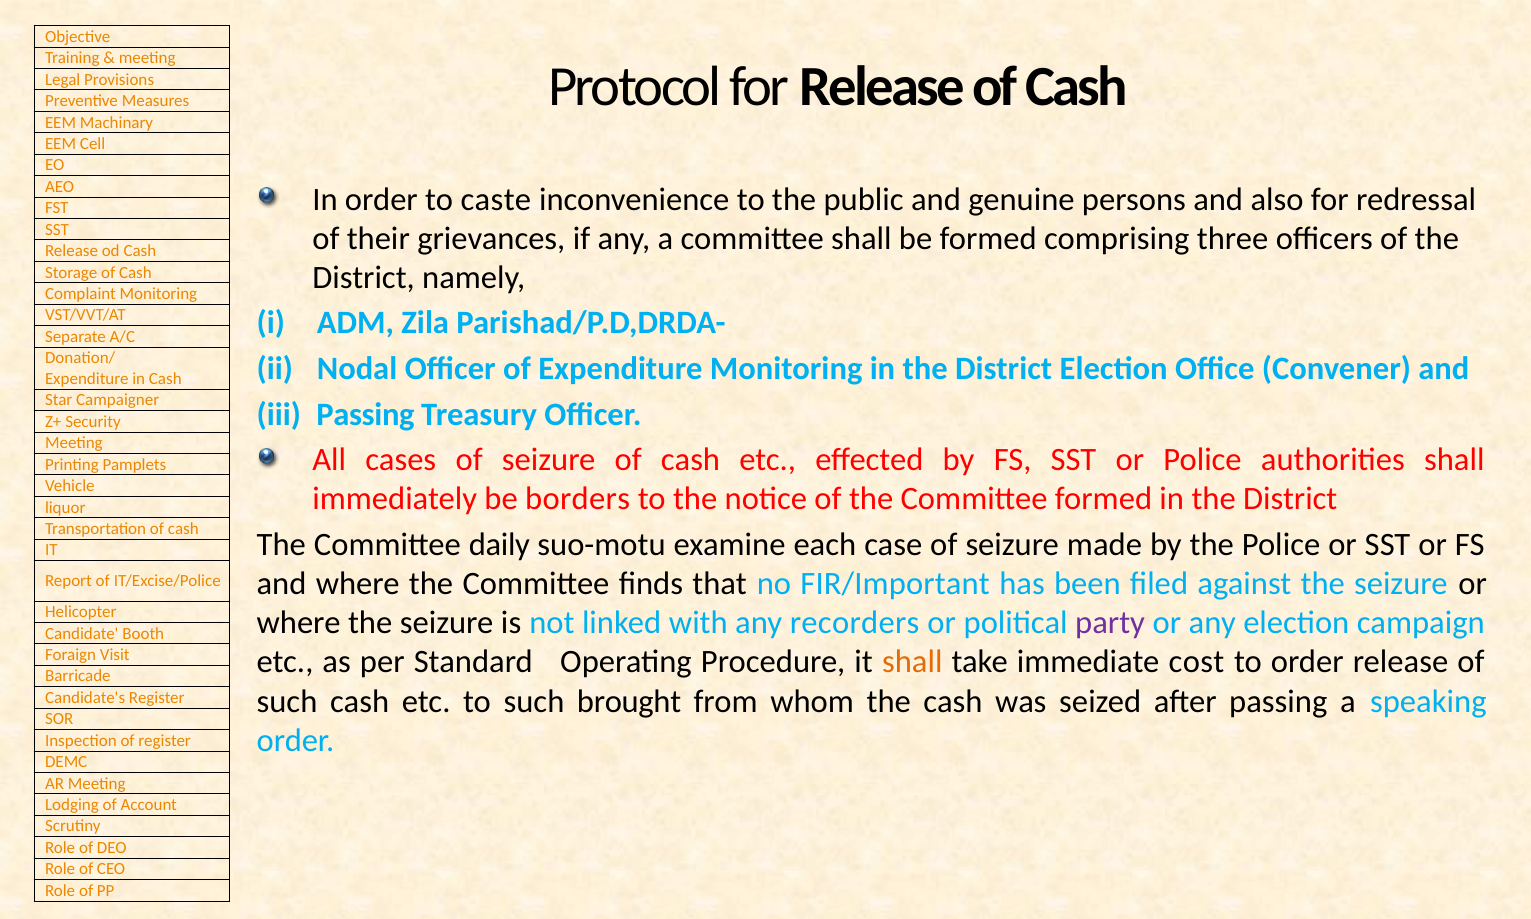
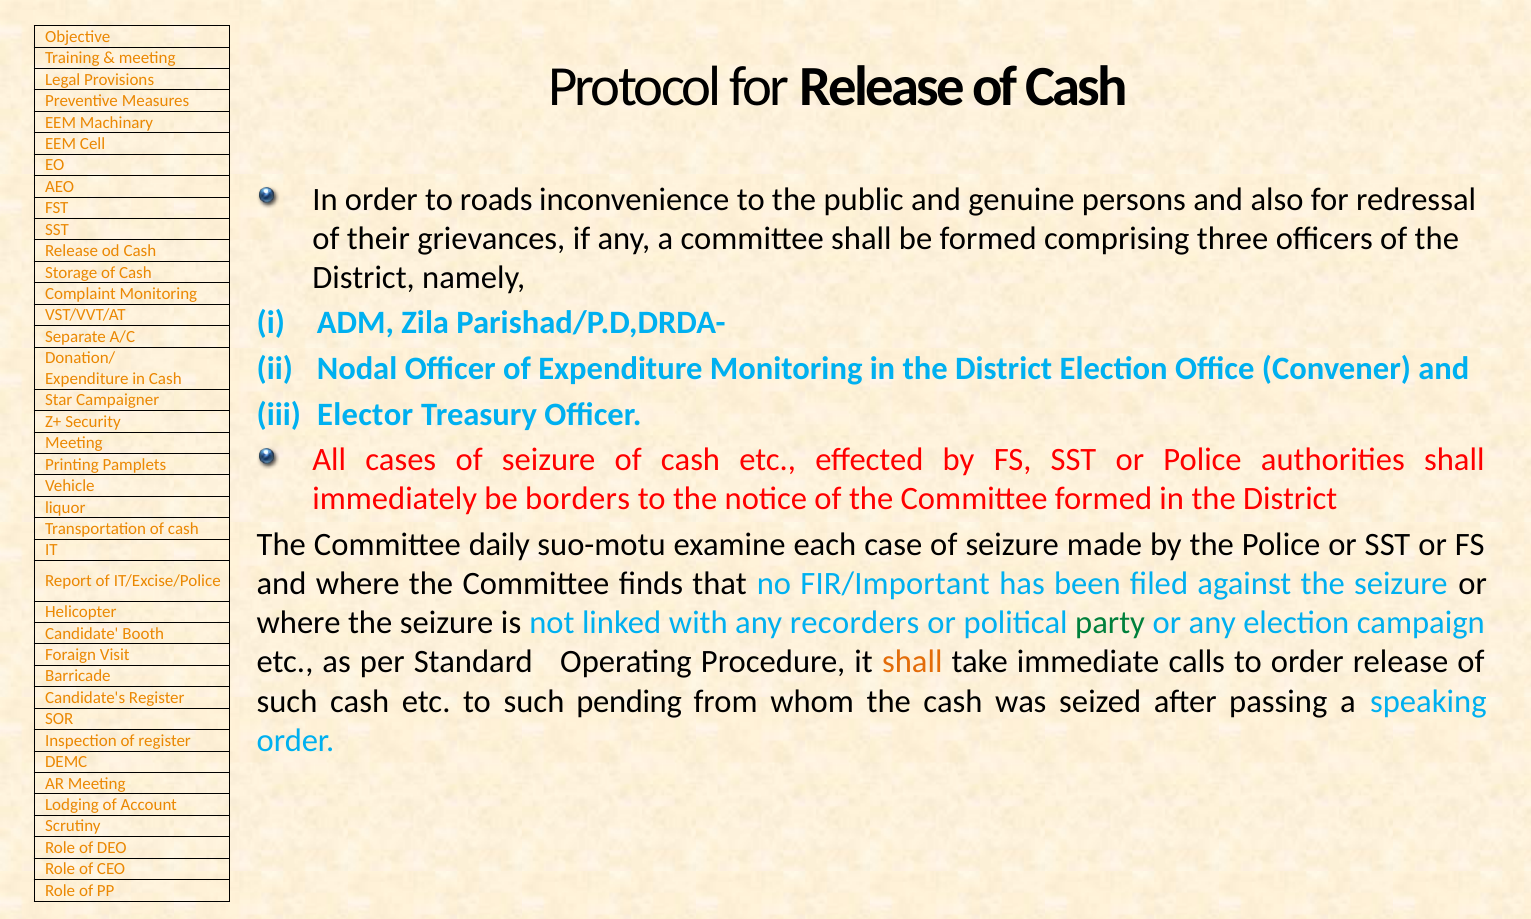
caste: caste -> roads
Passing at (365, 414): Passing -> Elector
party colour: purple -> green
cost: cost -> calls
brought: brought -> pending
